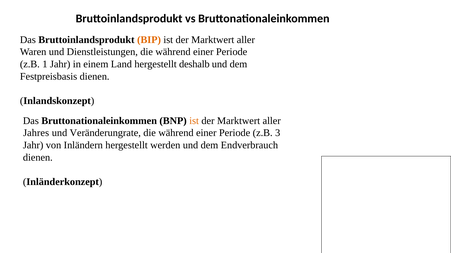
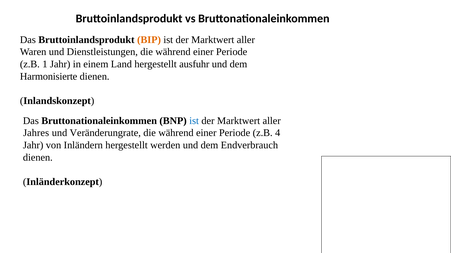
deshalb: deshalb -> ausfuhr
Festpreisbasis: Festpreisbasis -> Harmonisierte
ist at (194, 121) colour: orange -> blue
3: 3 -> 4
